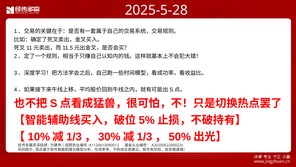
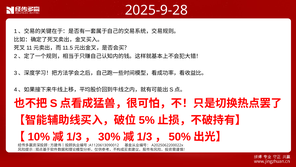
2025-5-28: 2025-5-28 -> 2025-9-28
